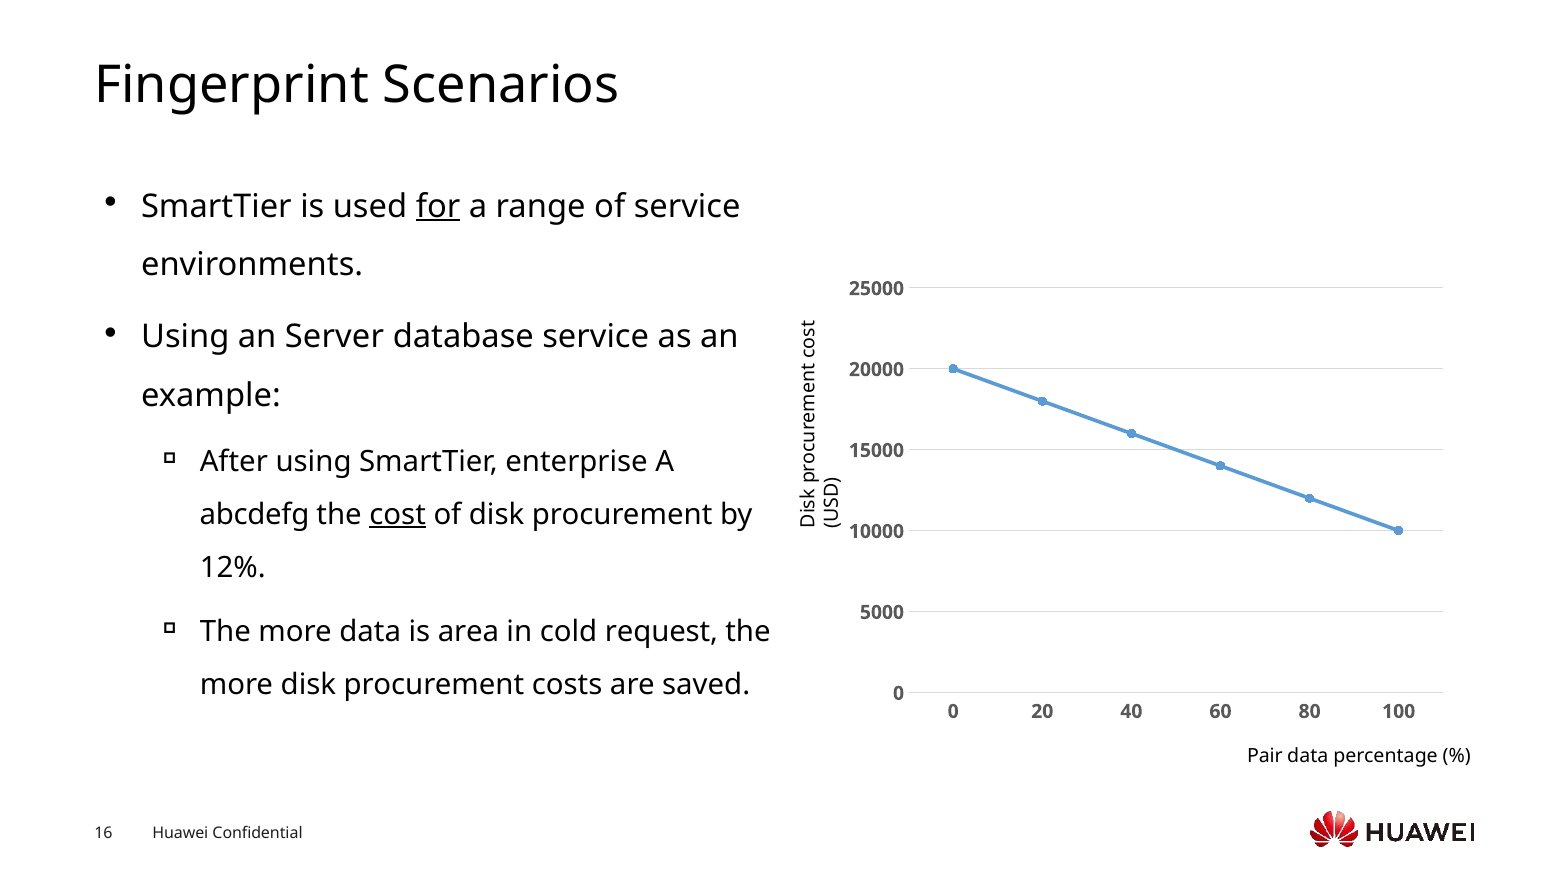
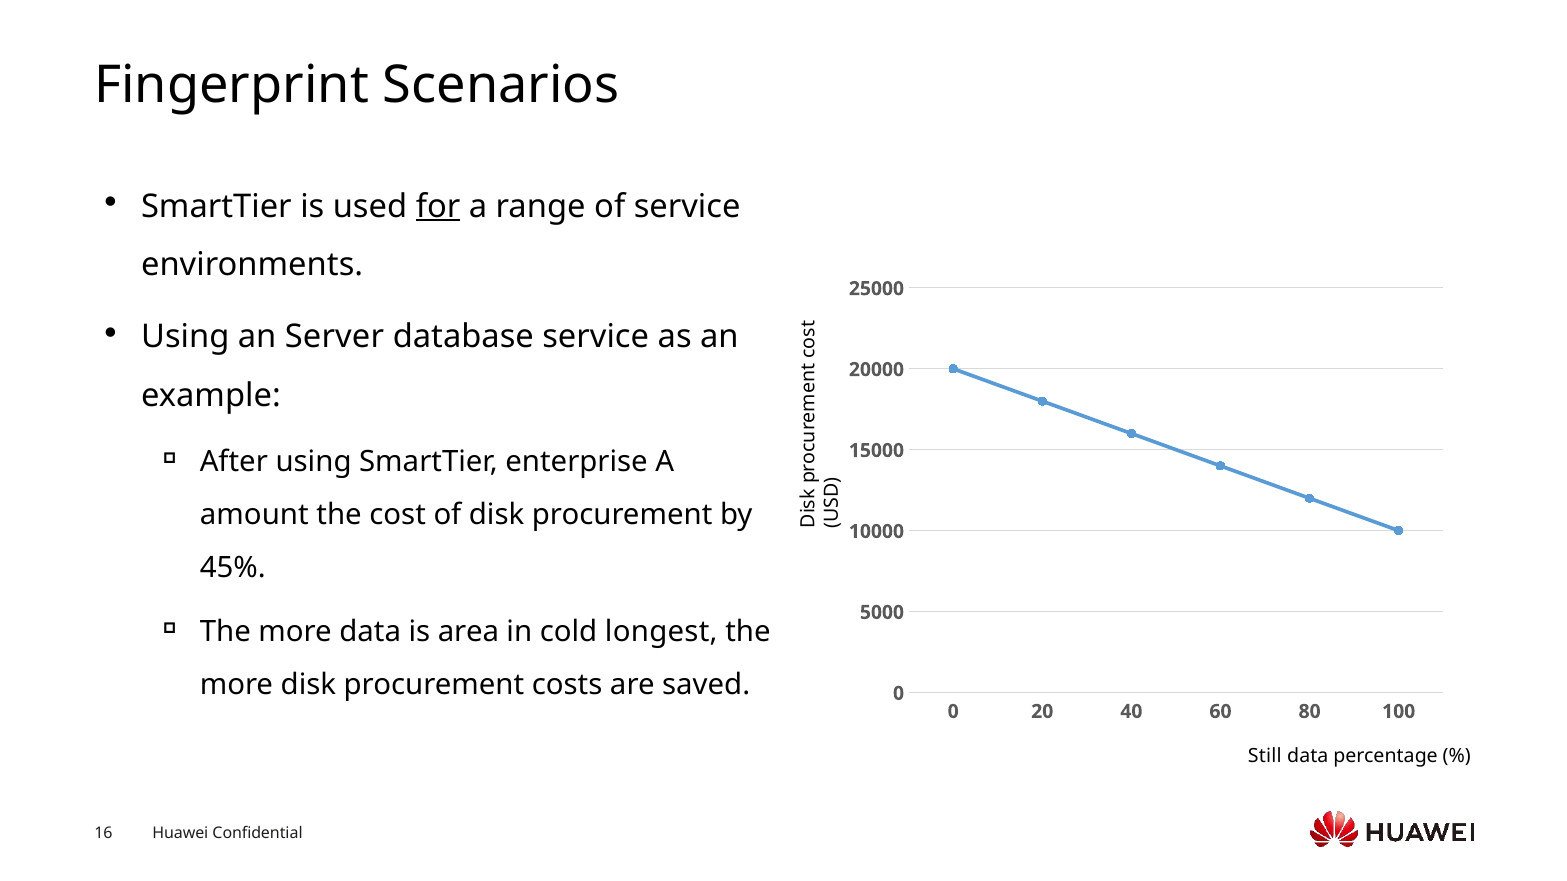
abcdefg: abcdefg -> amount
cost underline: present -> none
12%: 12% -> 45%
request: request -> longest
Pair: Pair -> Still
